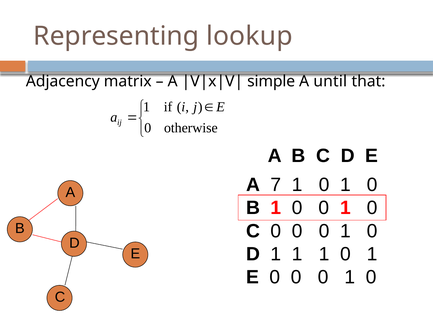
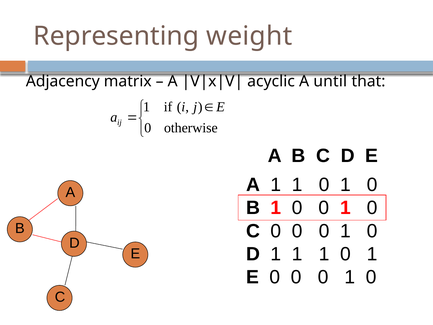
lookup: lookup -> weight
simple: simple -> acyclic
A 7: 7 -> 1
